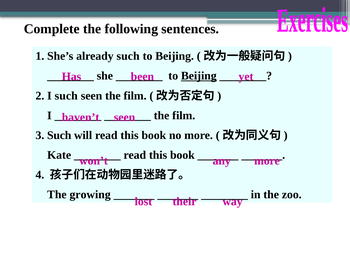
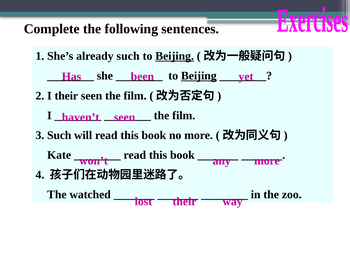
Beijing at (175, 56) underline: none -> present
I such: such -> their
growing: growing -> watched
